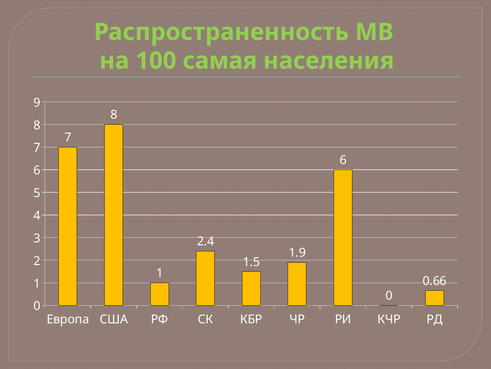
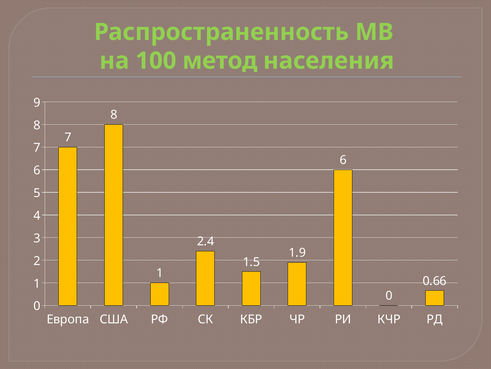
самая: самая -> метод
